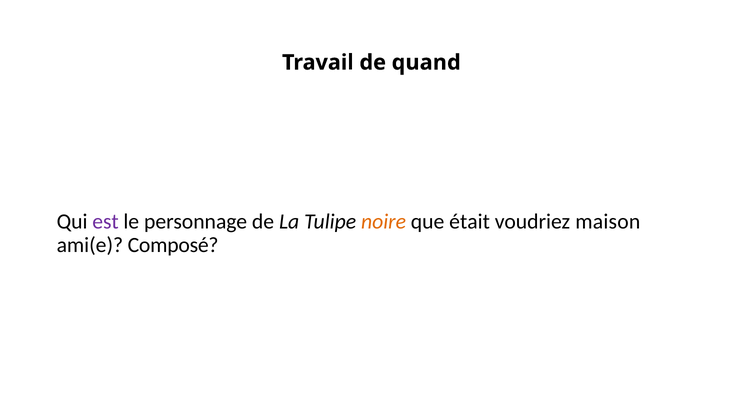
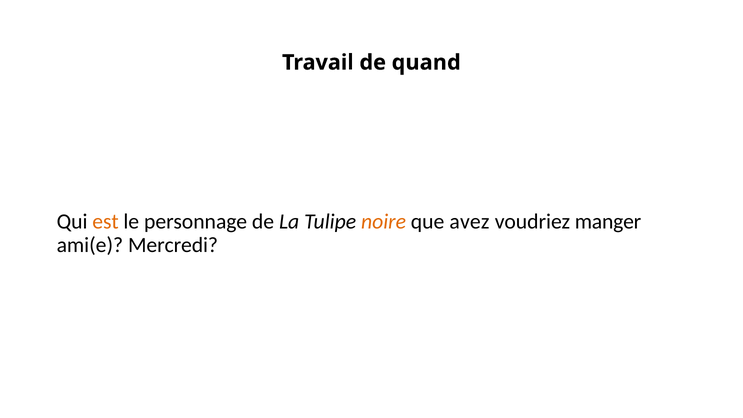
est colour: purple -> orange
était: était -> avez
maison: maison -> manger
Composé: Composé -> Mercredi
